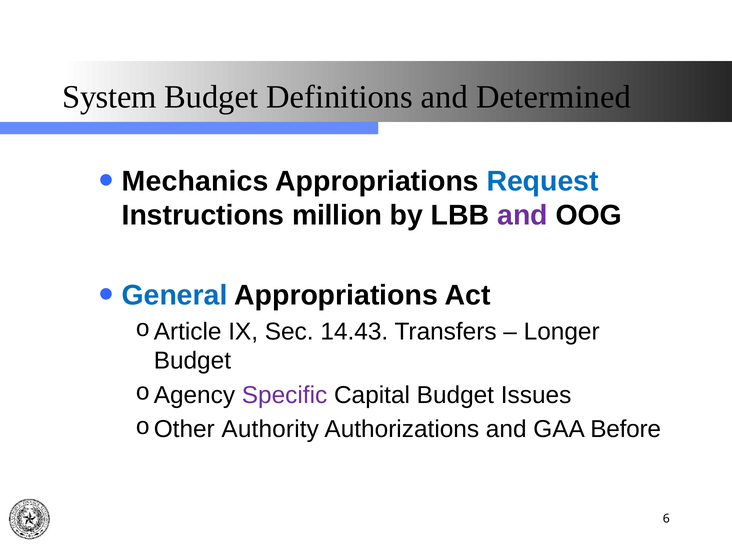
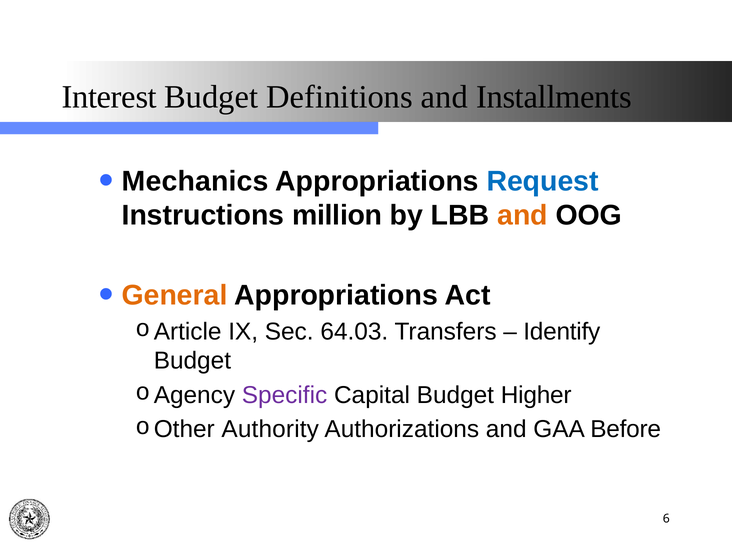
System: System -> Interest
Determined: Determined -> Installments
and at (522, 216) colour: purple -> orange
General colour: blue -> orange
14.43: 14.43 -> 64.03
Longer: Longer -> Identify
Issues: Issues -> Higher
